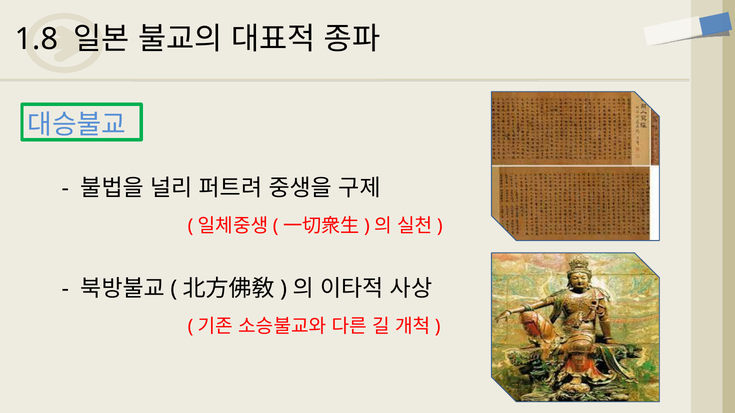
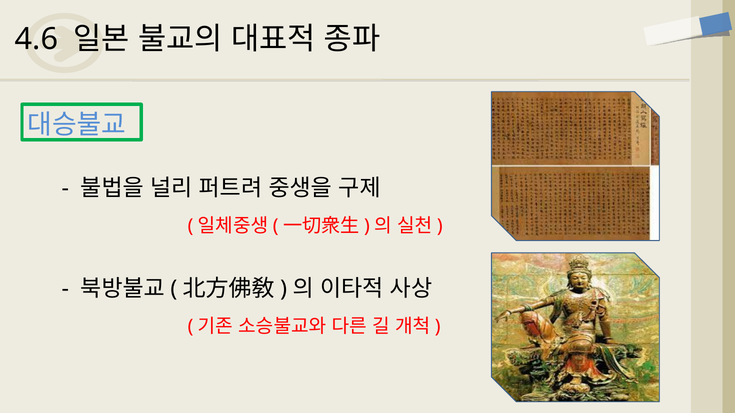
1.8: 1.8 -> 4.6
